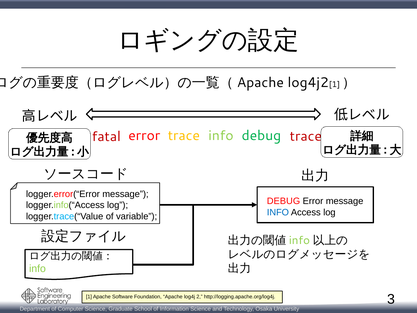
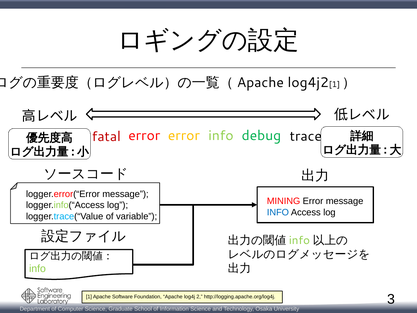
trace at (306, 136) colour: red -> black
fatal trace: trace -> error
DEBUG at (284, 201): DEBUG -> MINING
